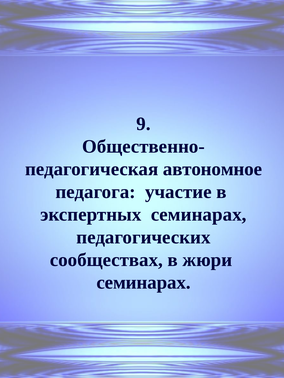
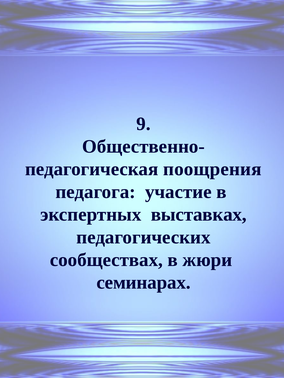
автономное: автономное -> поощрения
экспертных семинарах: семинарах -> выставках
